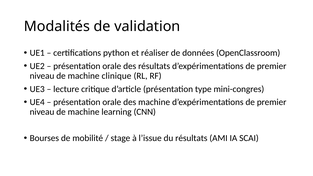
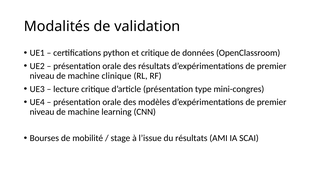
et réaliser: réaliser -> critique
des machine: machine -> modèles
